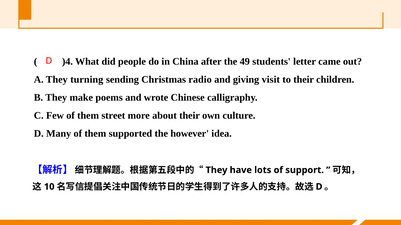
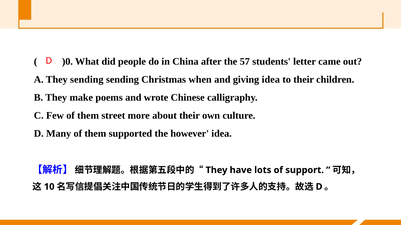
)4: )4 -> )0
49: 49 -> 57
They turning: turning -> sending
radio: radio -> when
giving visit: visit -> idea
